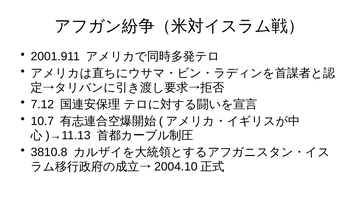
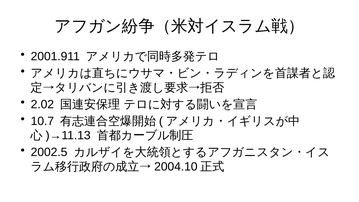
7.12: 7.12 -> 2.02
3810.8: 3810.8 -> 2002.5
